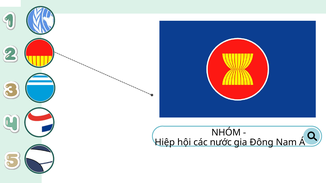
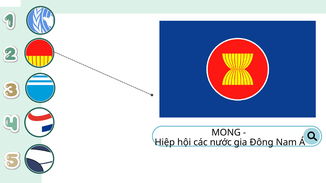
NHÓM: NHÓM -> MONG
